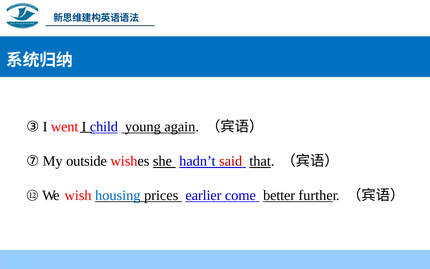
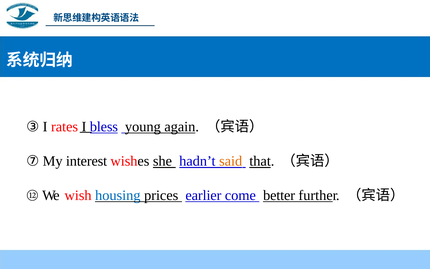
went: went -> rates
child: child -> bless
outside: outside -> interest
said colour: red -> orange
